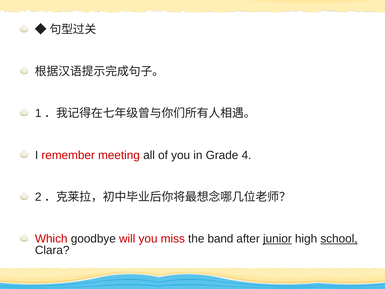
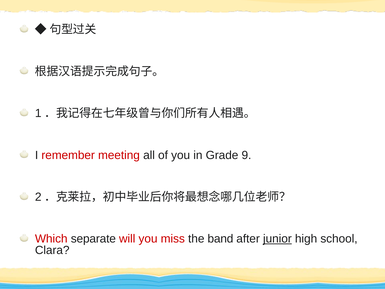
4: 4 -> 9
goodbye: goodbye -> separate
school underline: present -> none
